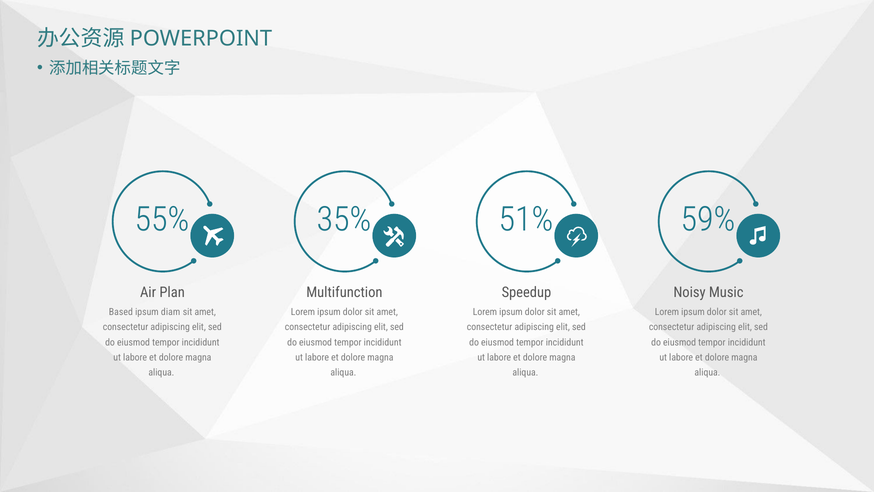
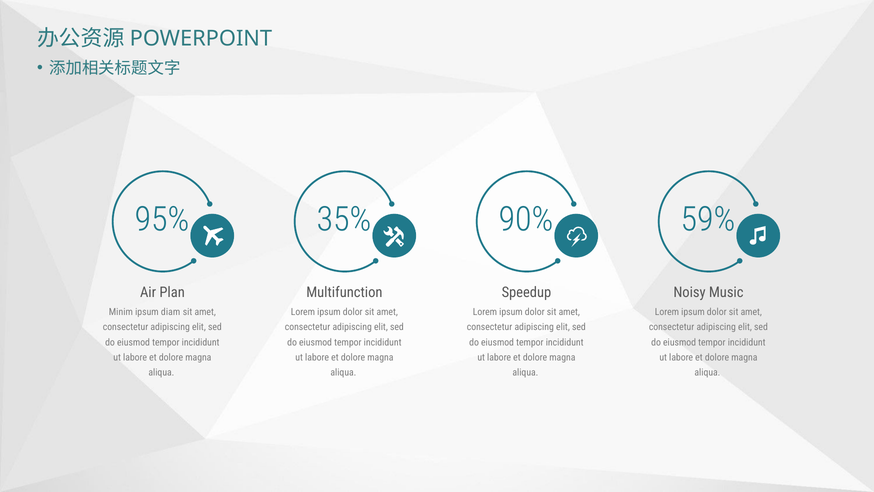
55%: 55% -> 95%
51%: 51% -> 90%
Based: Based -> Minim
